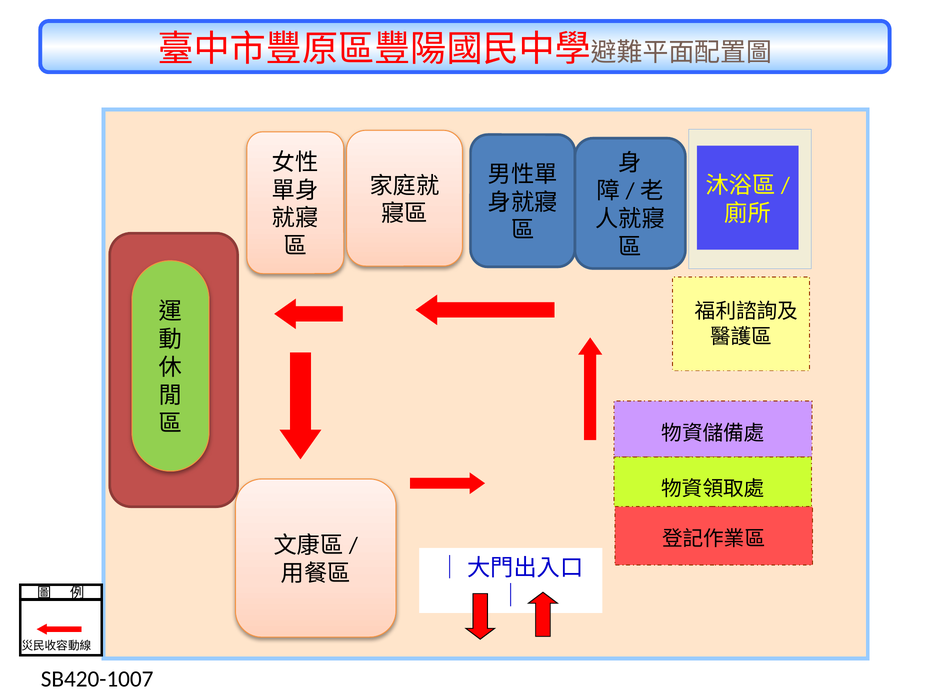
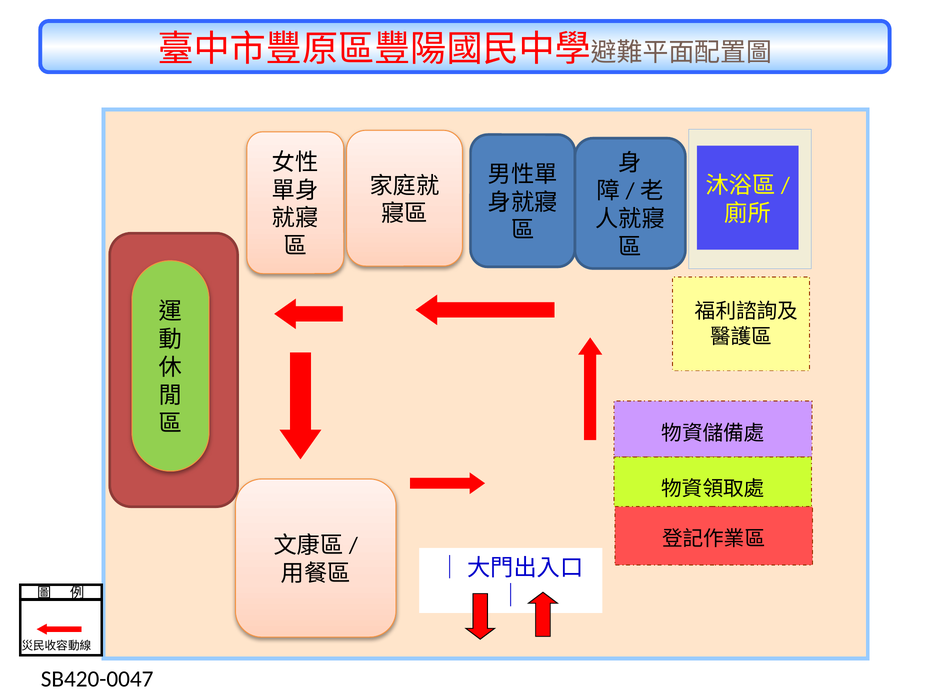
SB420-1007: SB420-1007 -> SB420-0047
